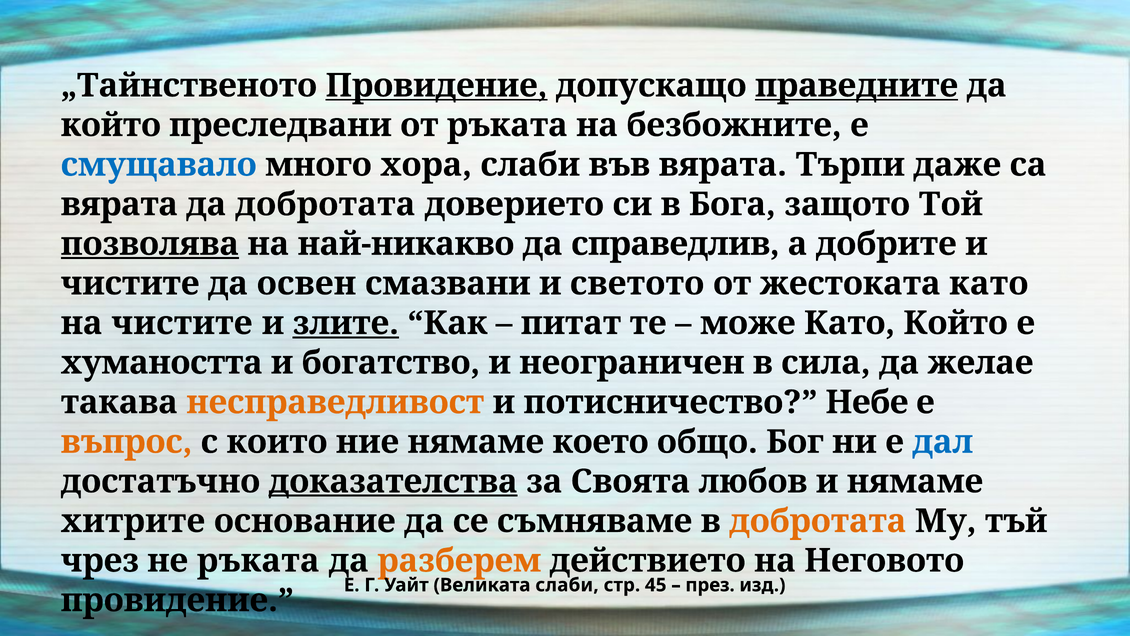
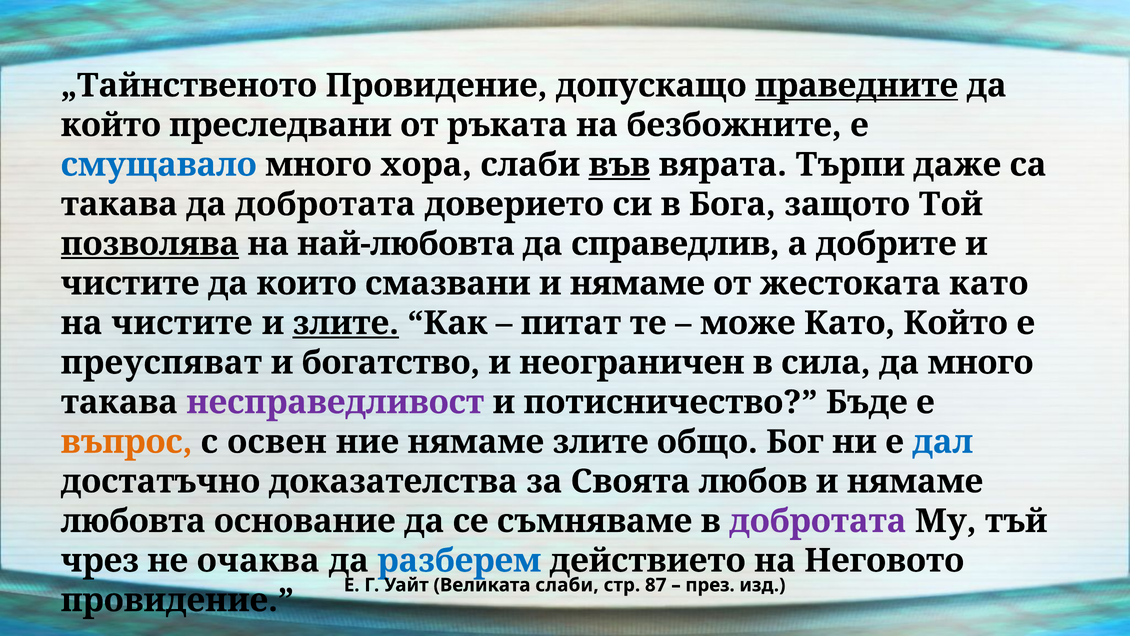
Провидение at (437, 86) underline: present -> none
във underline: none -> present
вярата at (119, 204): вярата -> такава
най-никакво: най-никакво -> най-любовта
освен: освен -> които
смазвани и светото: светото -> нямаме
хумаността: хумаността -> преуспяват
да желае: желае -> много
несправедливост colour: orange -> purple
Небе: Небе -> Бъде
които: които -> освен
нямаме което: което -> злите
доказателства underline: present -> none
хитрите: хитрите -> любовта
добротата at (818, 521) colour: orange -> purple
не ръката: ръката -> очаква
разберем colour: orange -> blue
45: 45 -> 87
